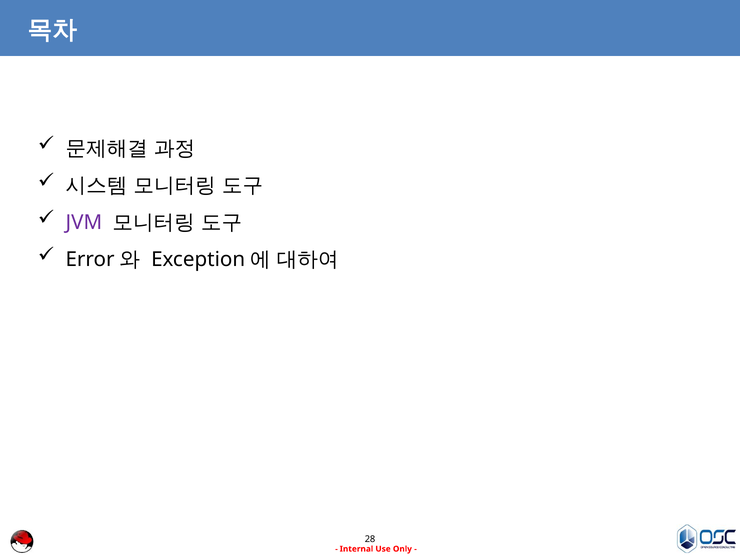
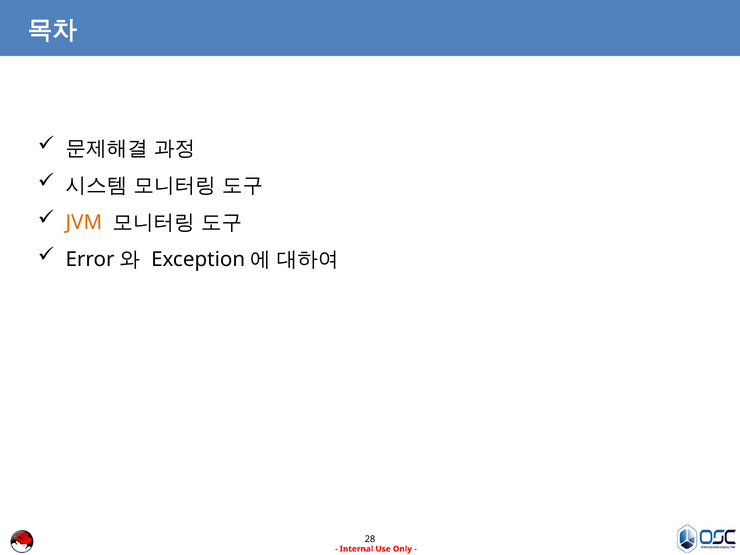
JVM colour: purple -> orange
